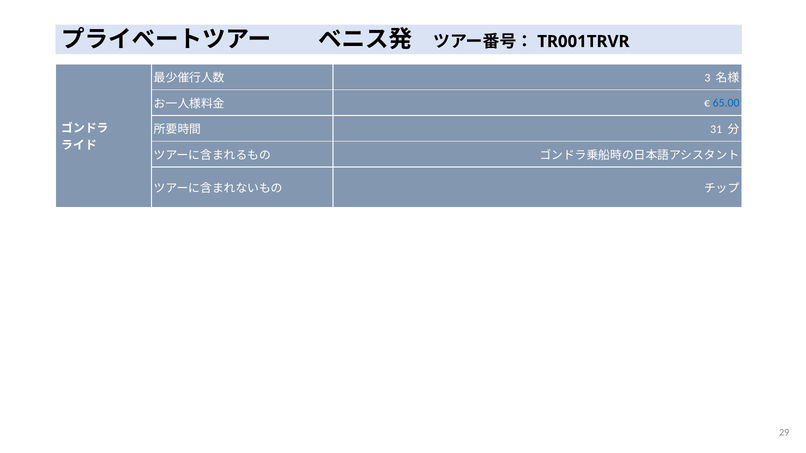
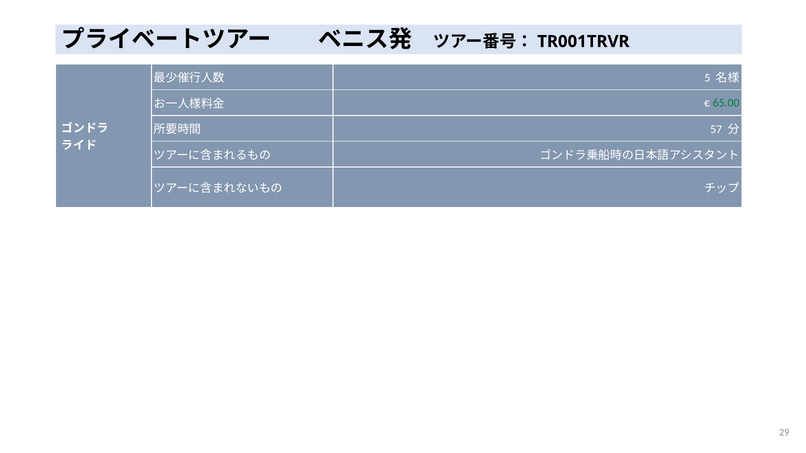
3: 3 -> 5
65.00 colour: blue -> green
31: 31 -> 57
